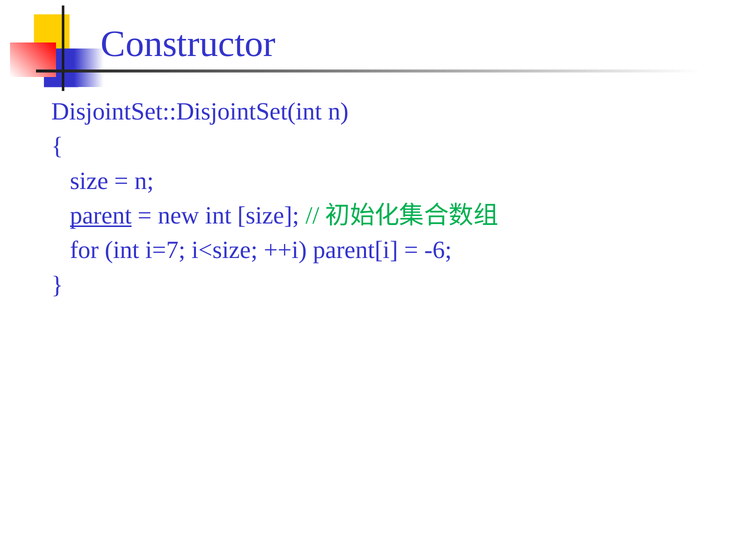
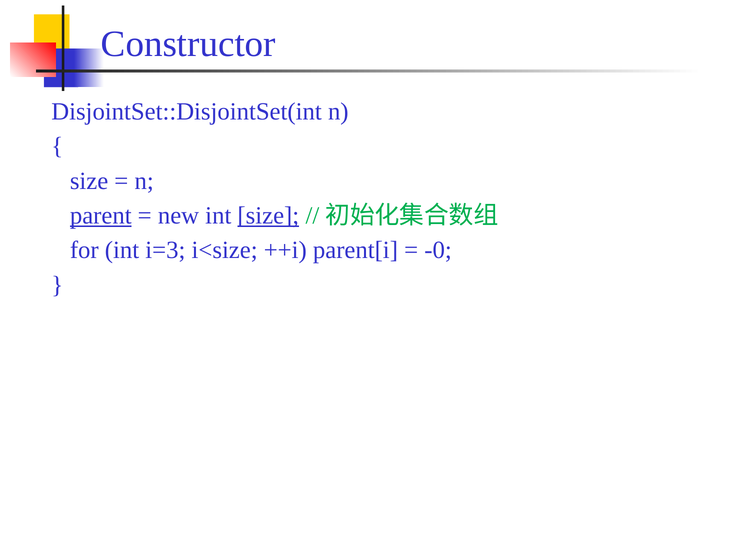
size at (268, 215) underline: none -> present
i=7: i=7 -> i=3
-6: -6 -> -0
